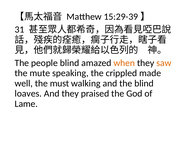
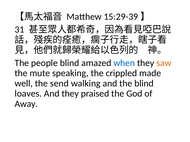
when colour: orange -> blue
must: must -> send
Lame: Lame -> Away
